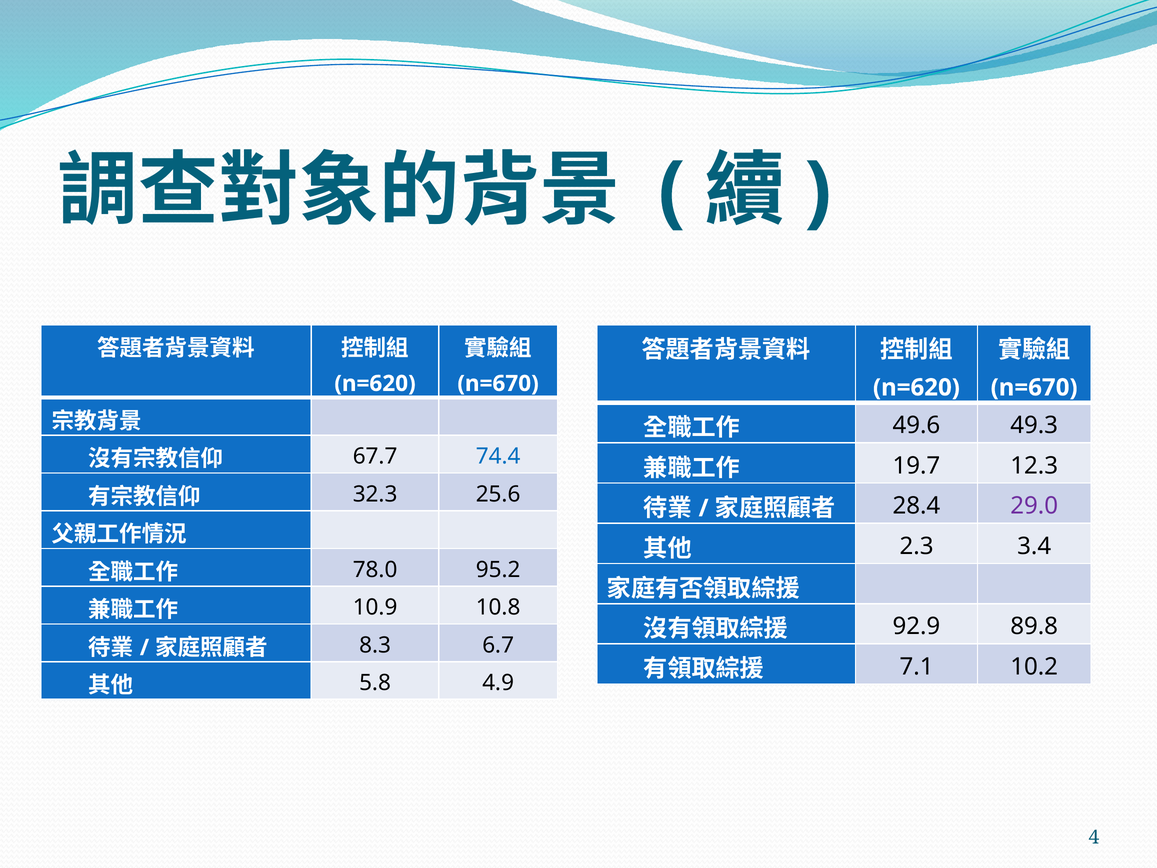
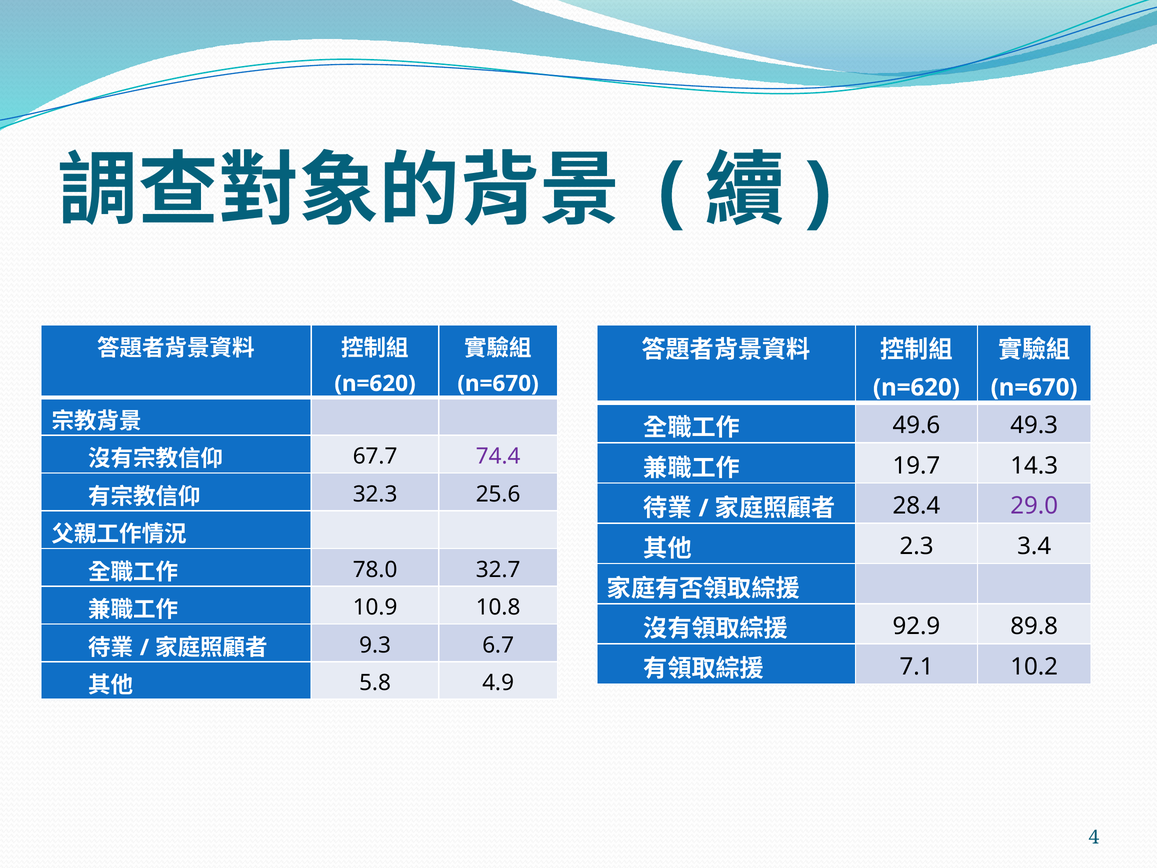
74.4 colour: blue -> purple
12.3: 12.3 -> 14.3
95.2: 95.2 -> 32.7
8.3: 8.3 -> 9.3
